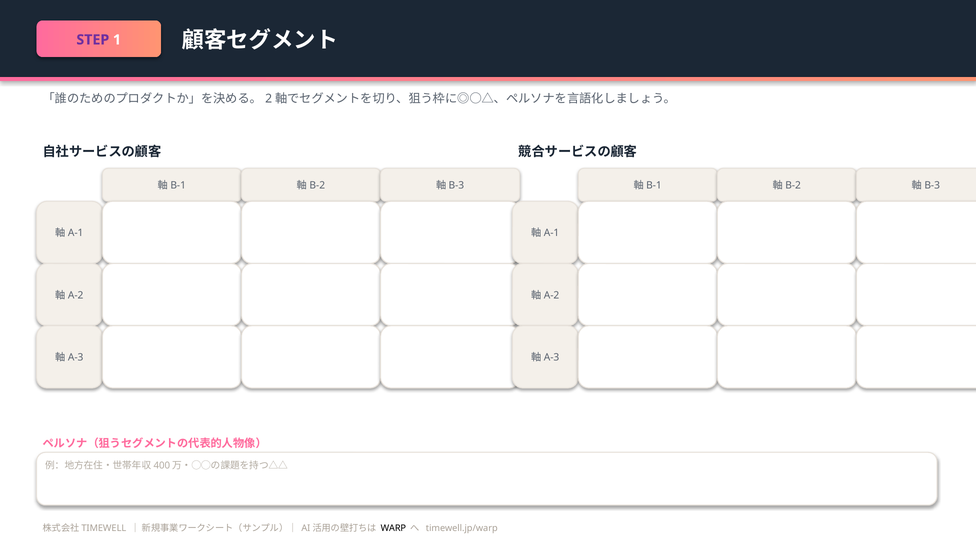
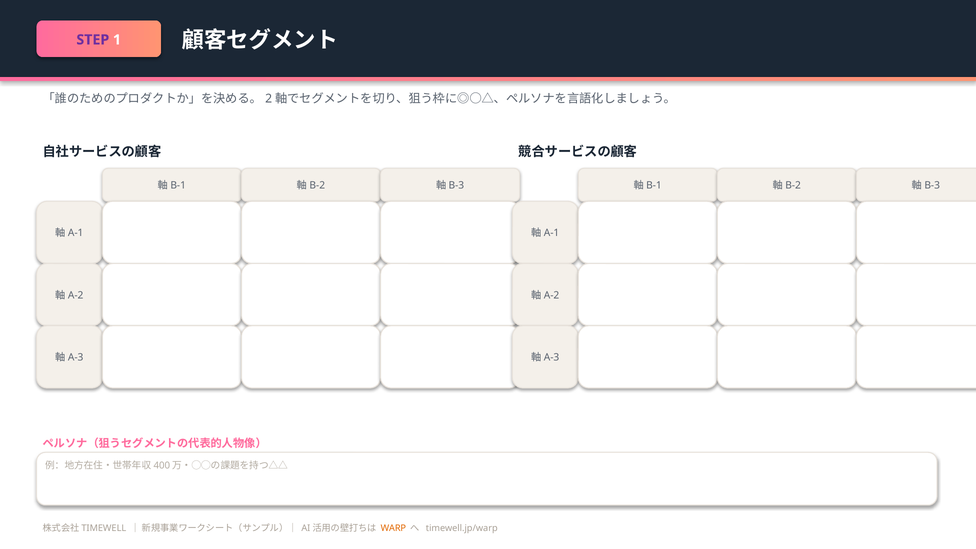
WARP colour: black -> orange
